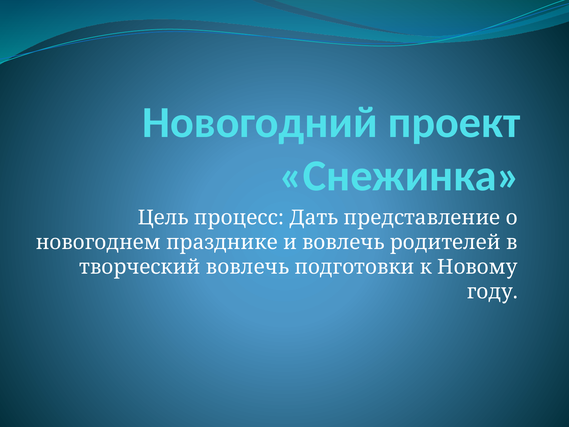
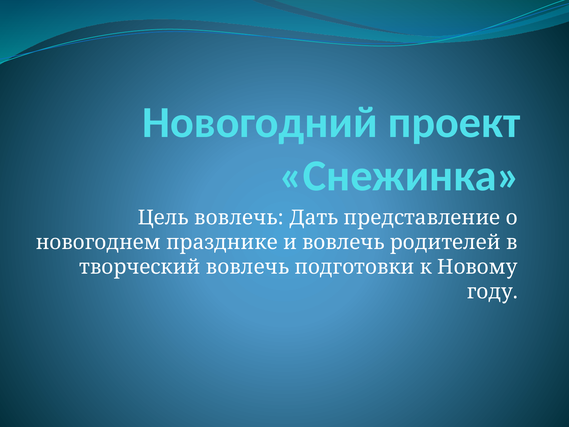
Цель процесс: процесс -> вовлечь
